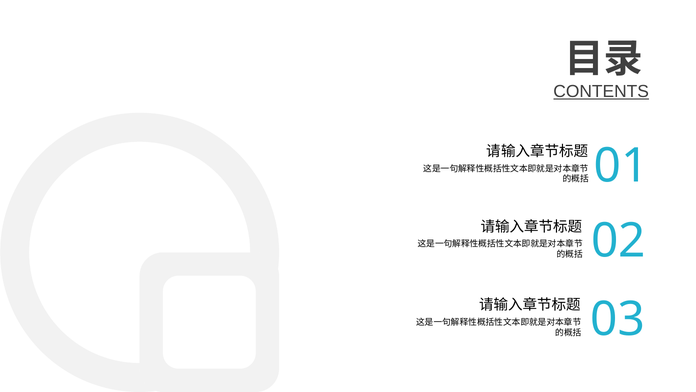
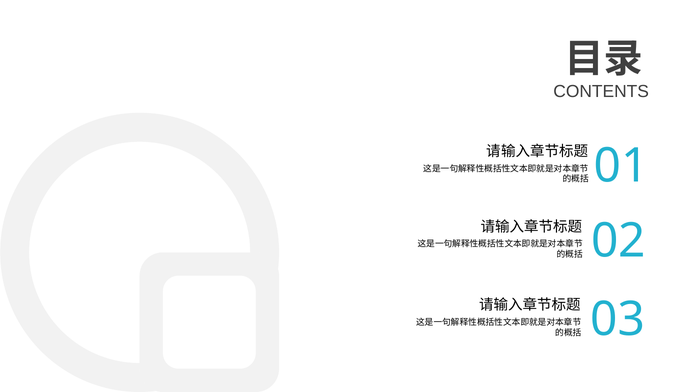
CONTENTS underline: present -> none
